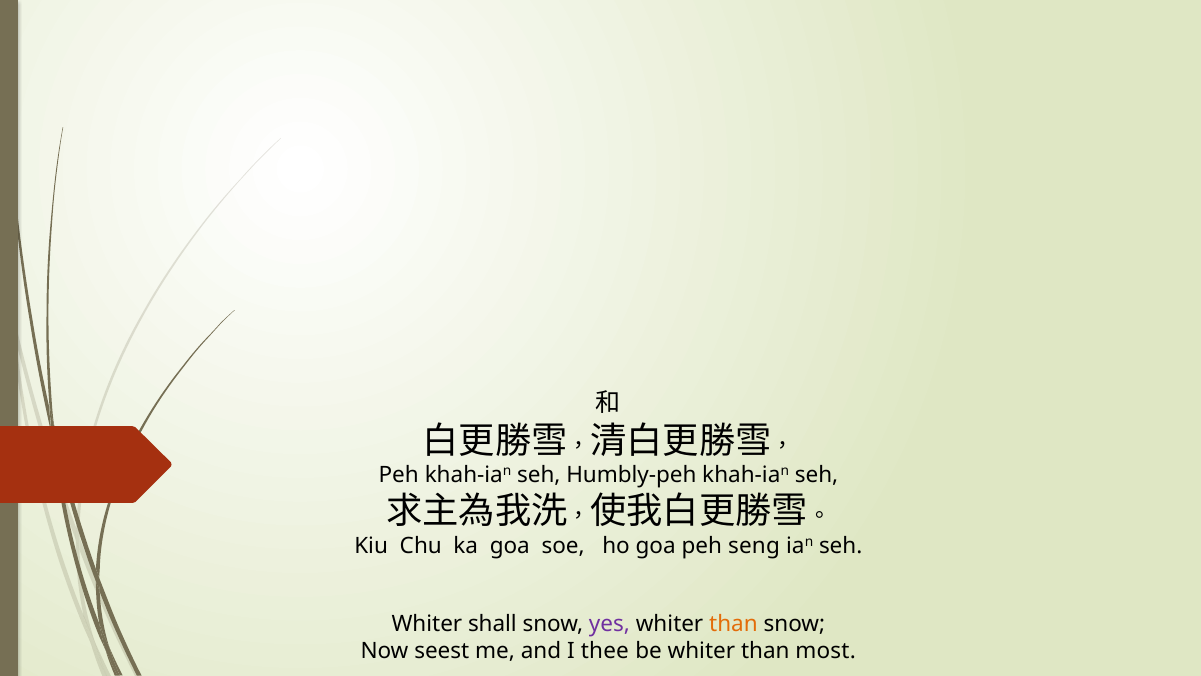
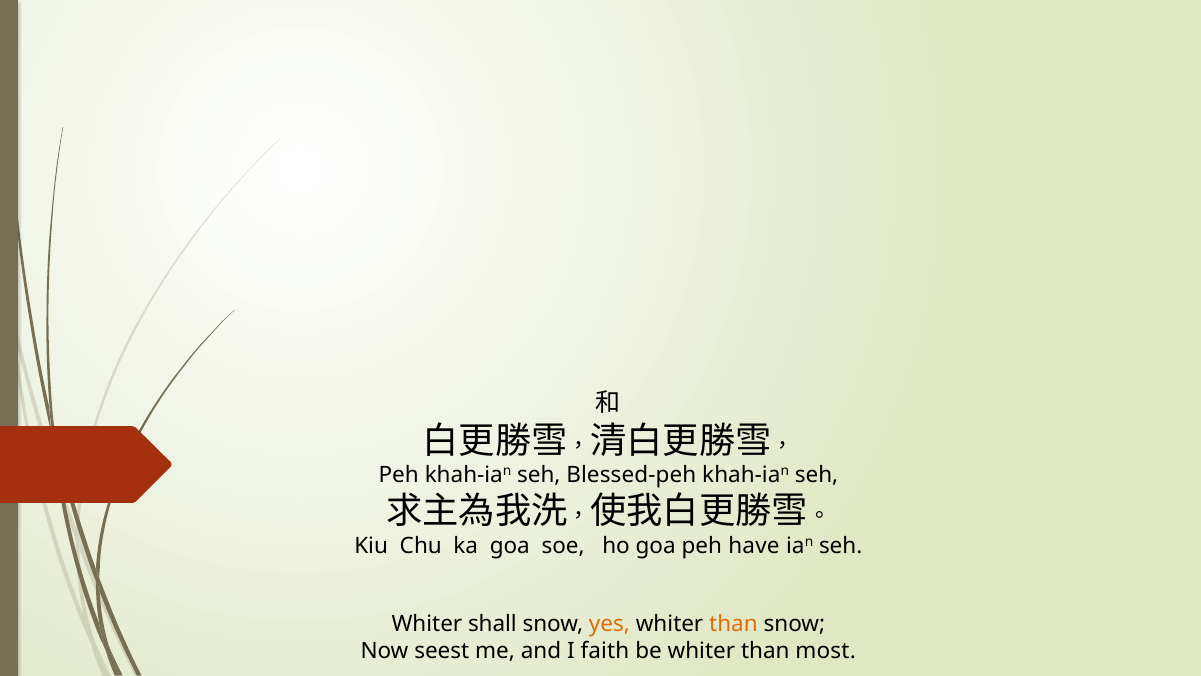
Humbly-peh: Humbly-peh -> Blessed-peh
seng: seng -> have
yes colour: purple -> orange
thee: thee -> faith
